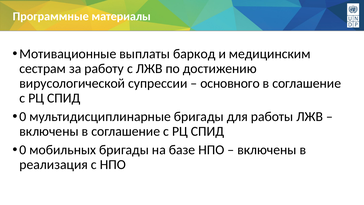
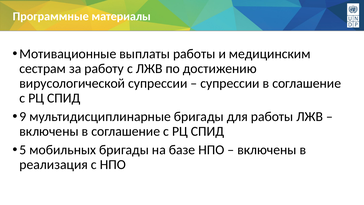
выплаты баркод: баркод -> работы
основного at (230, 83): основного -> супрессии
0 at (23, 116): 0 -> 9
0 at (23, 150): 0 -> 5
